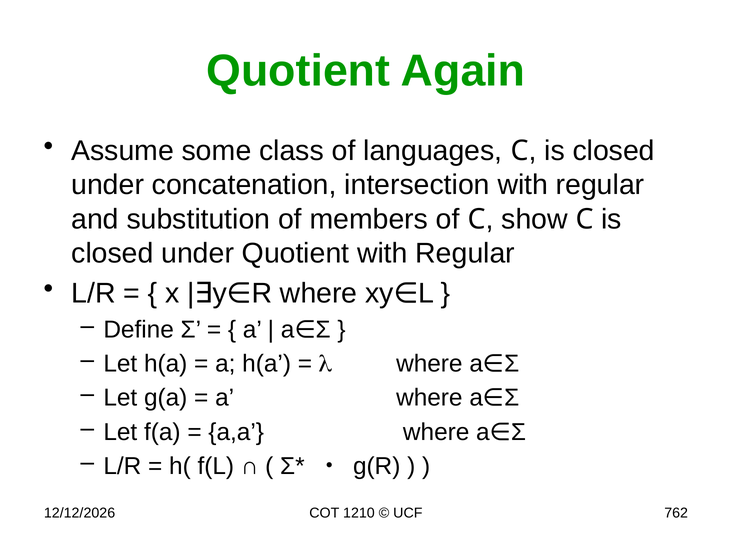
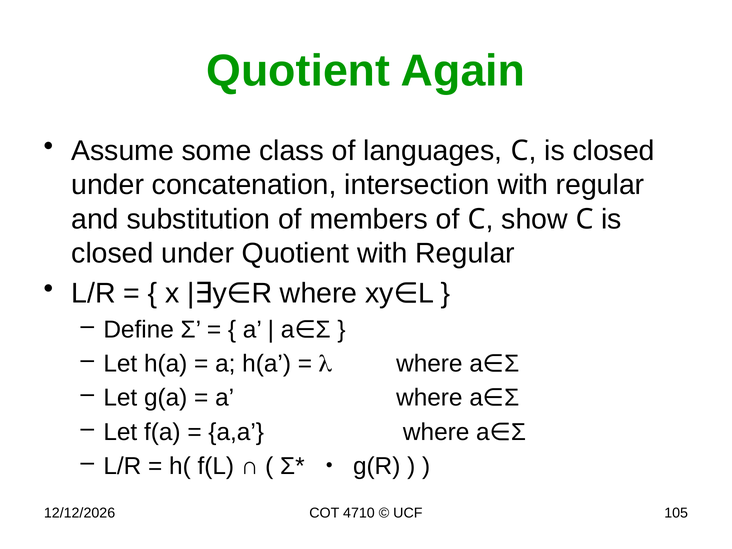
1210: 1210 -> 4710
762: 762 -> 105
